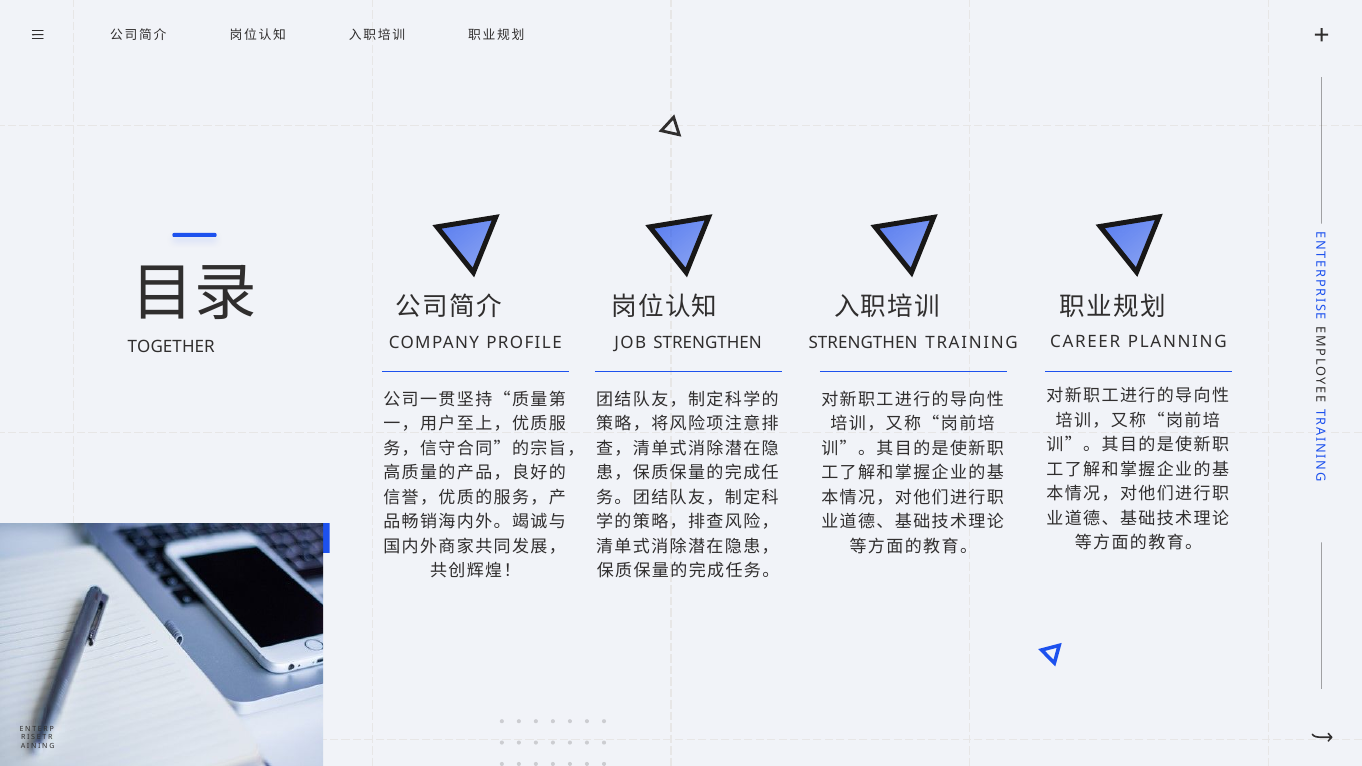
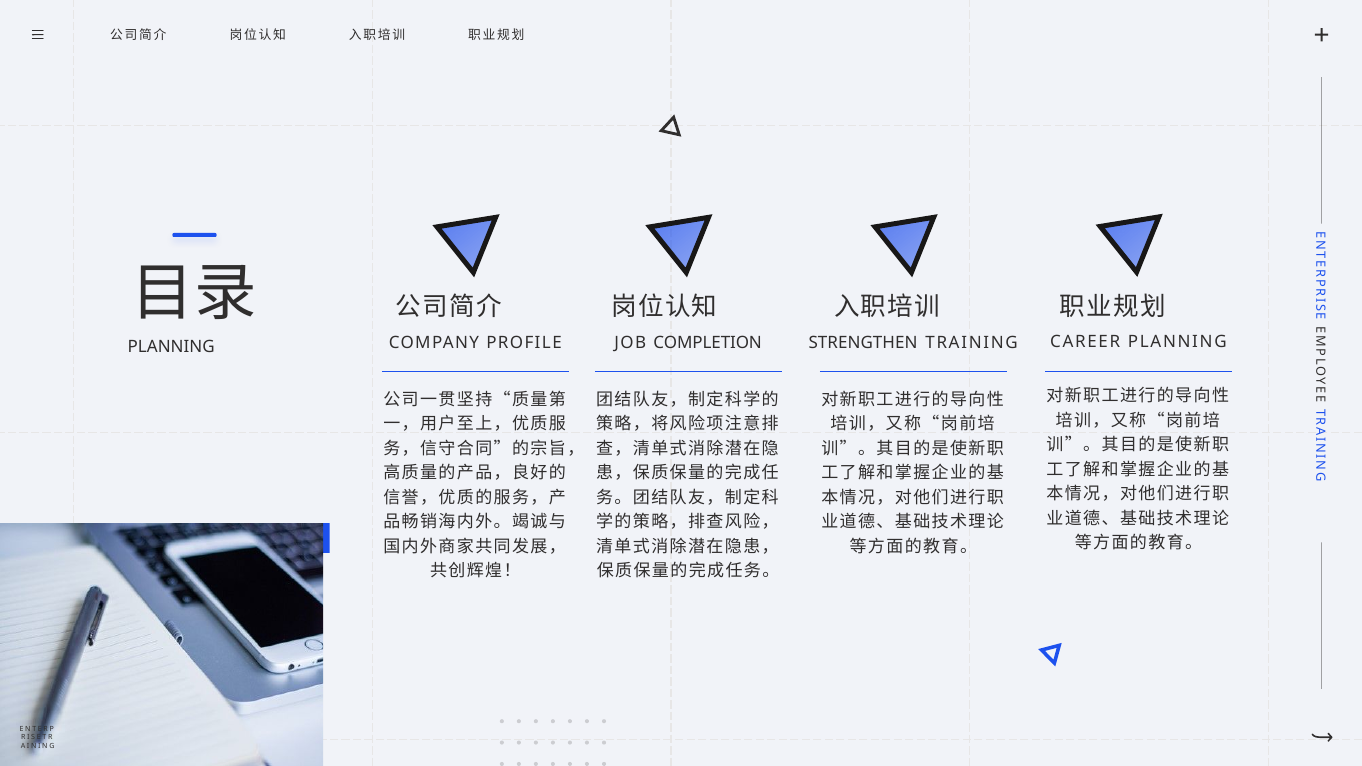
JOB STRENGTHEN: STRENGTHEN -> COMPLETION
TOGETHER at (171, 346): TOGETHER -> PLANNING
